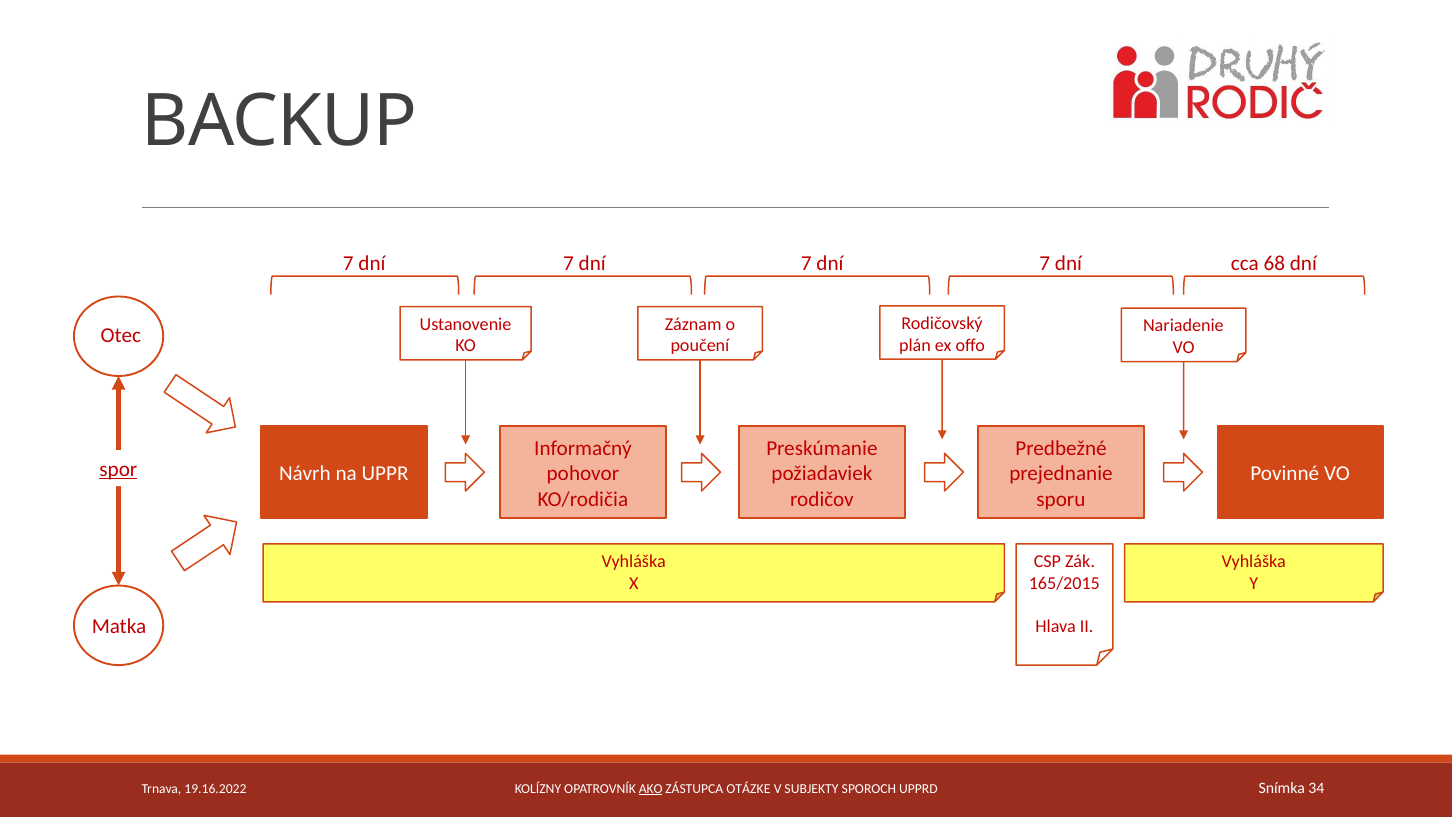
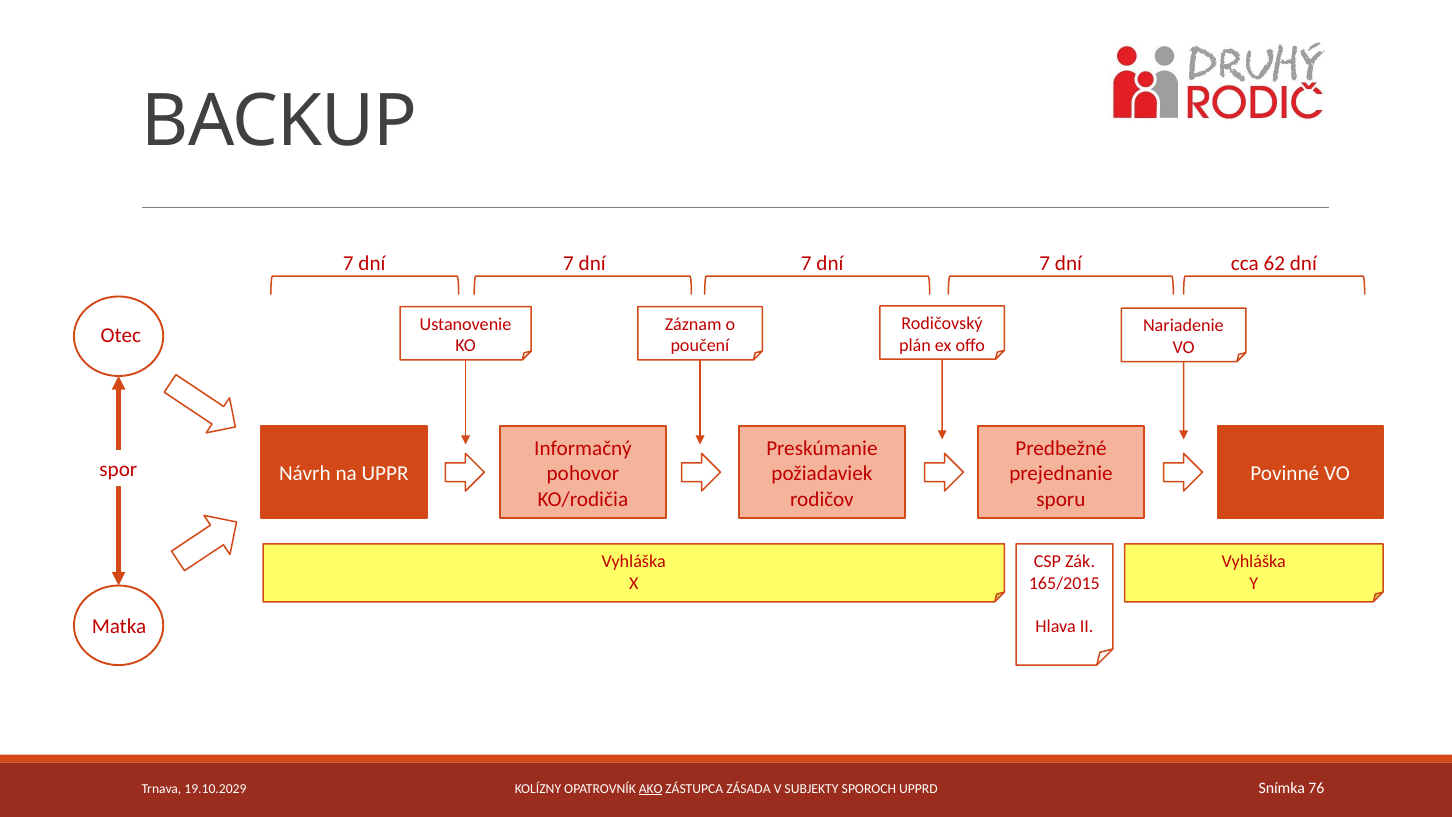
68: 68 -> 62
spor underline: present -> none
34: 34 -> 76
19.16.2022: 19.16.2022 -> 19.10.2029
OTÁZKE: OTÁZKE -> ZÁSADA
